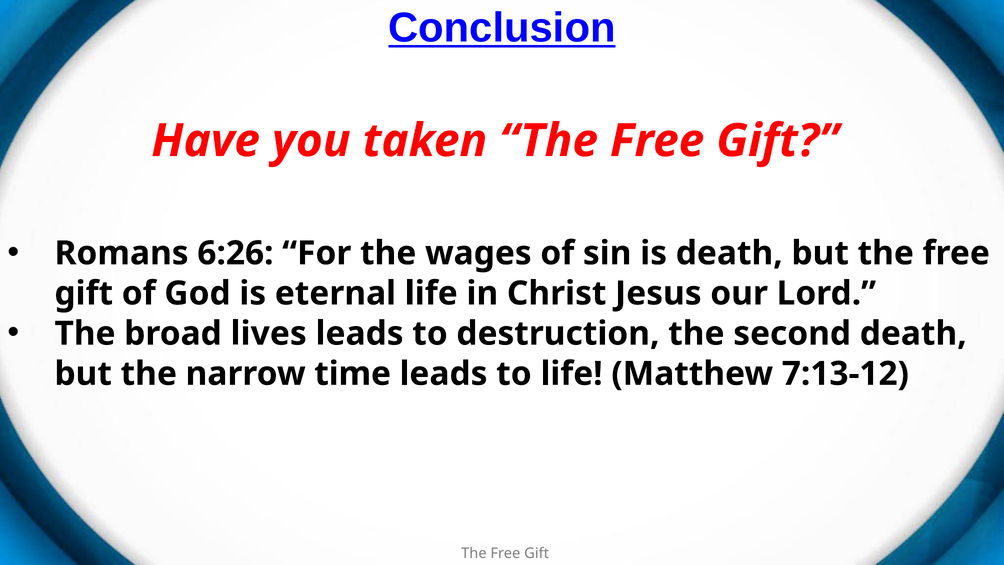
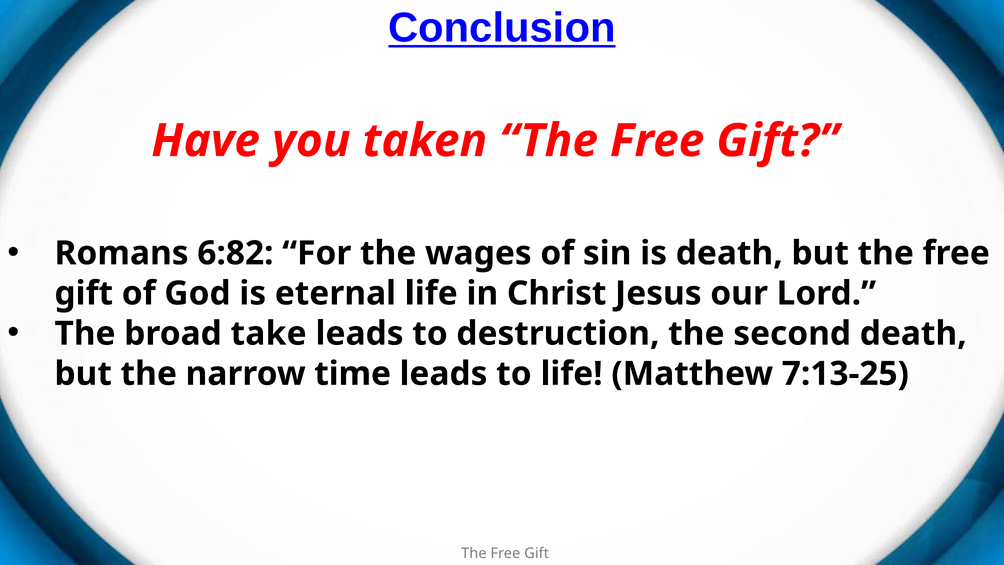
6:26: 6:26 -> 6:82
lives: lives -> take
7:13-12: 7:13-12 -> 7:13-25
